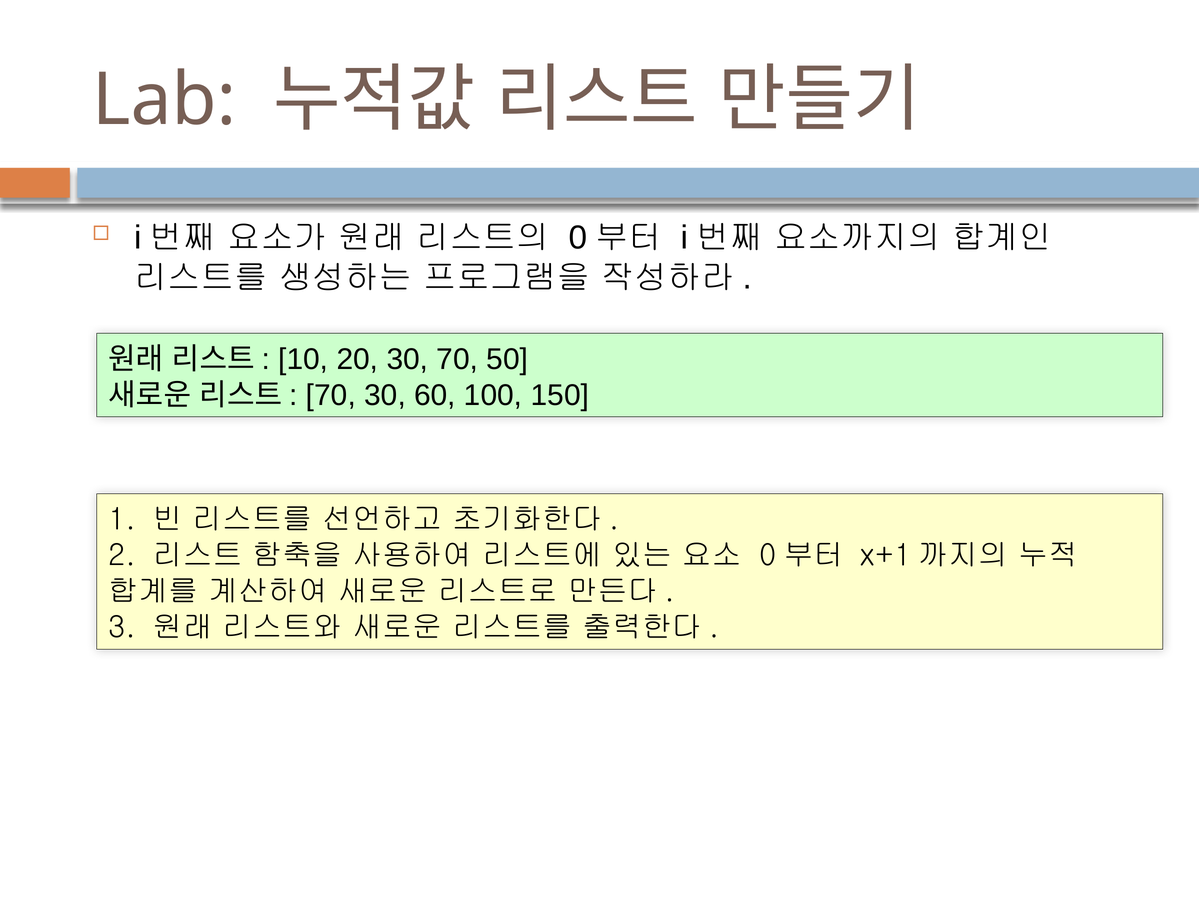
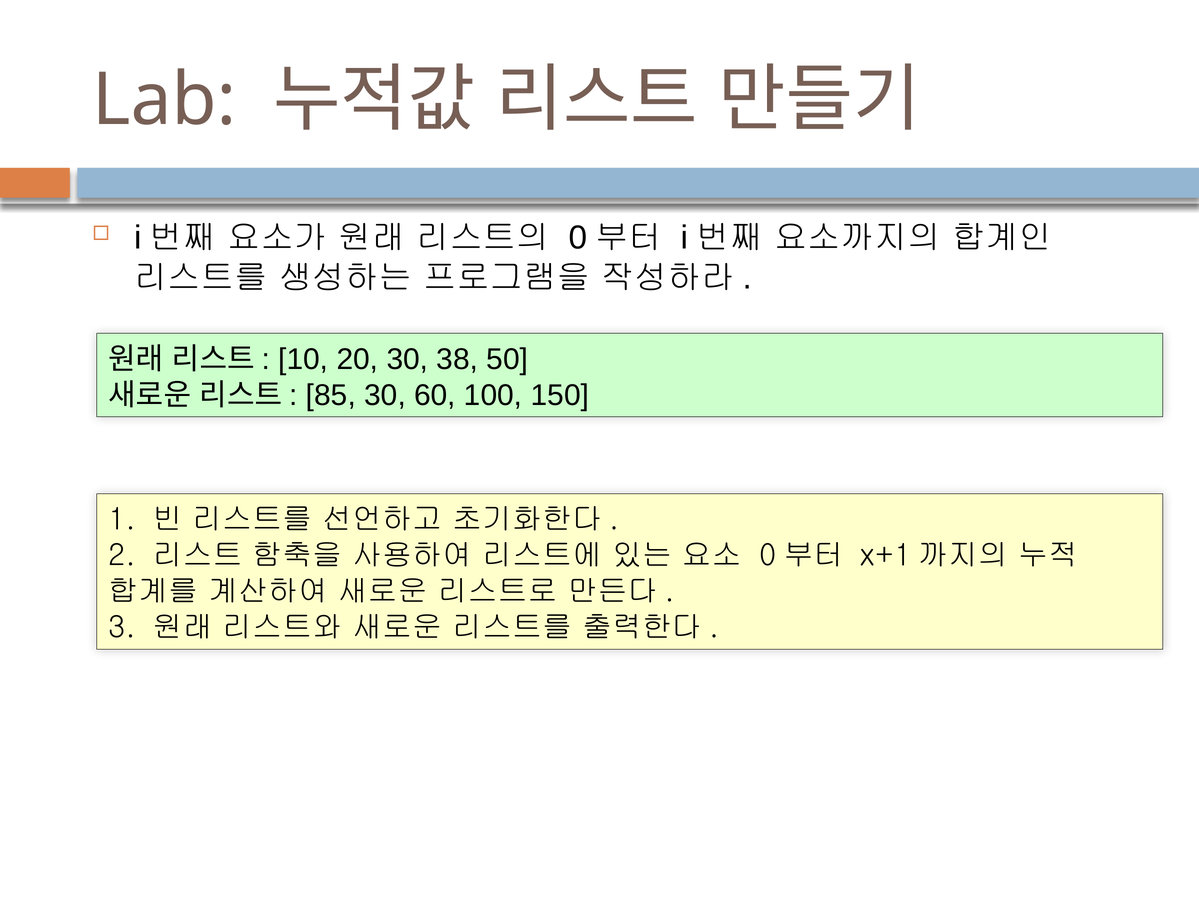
30 70: 70 -> 38
70 at (331, 395): 70 -> 85
